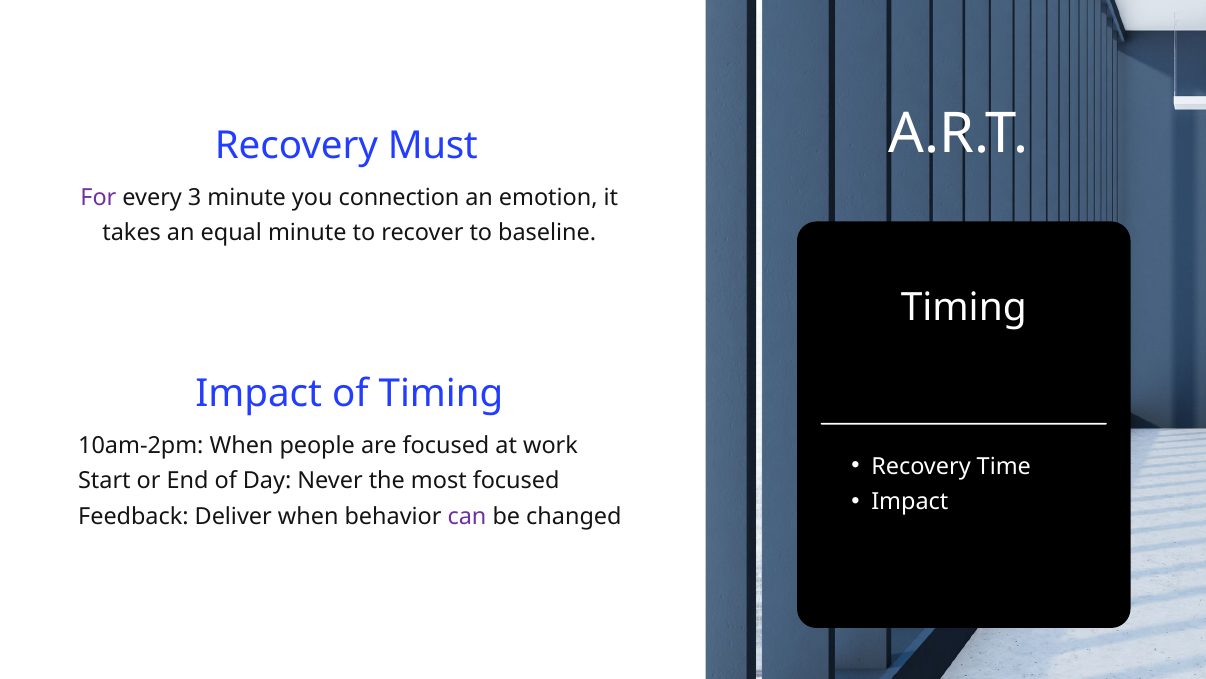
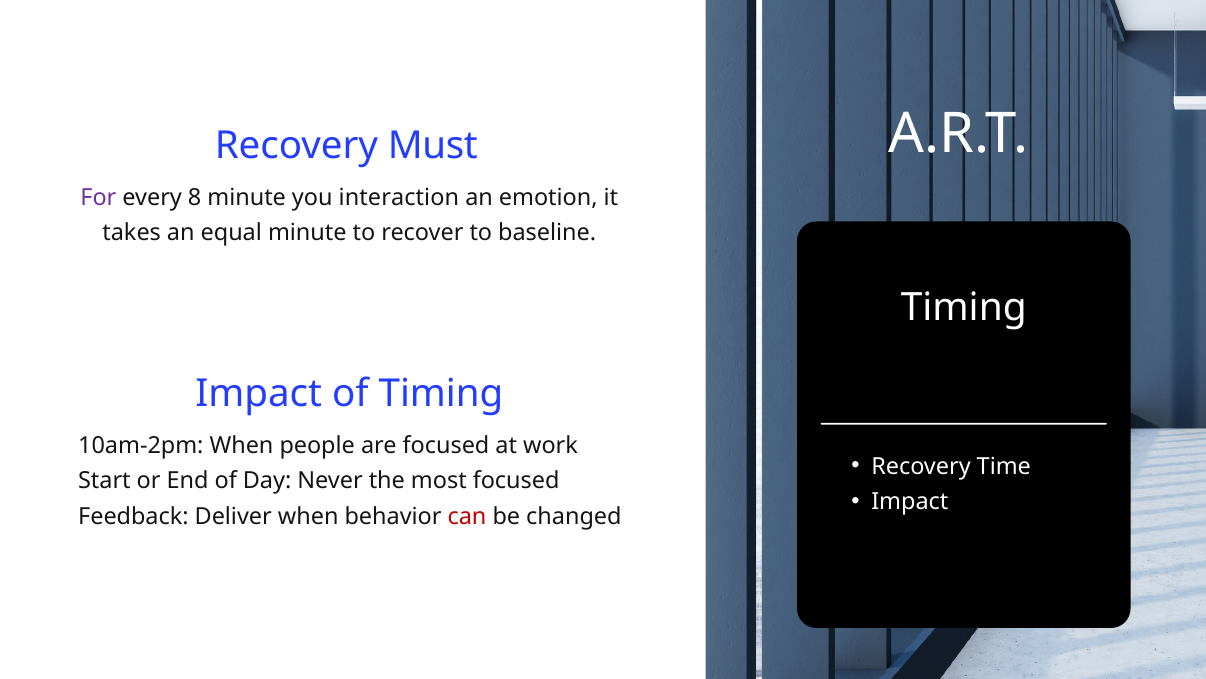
3: 3 -> 8
connection: connection -> interaction
can colour: purple -> red
